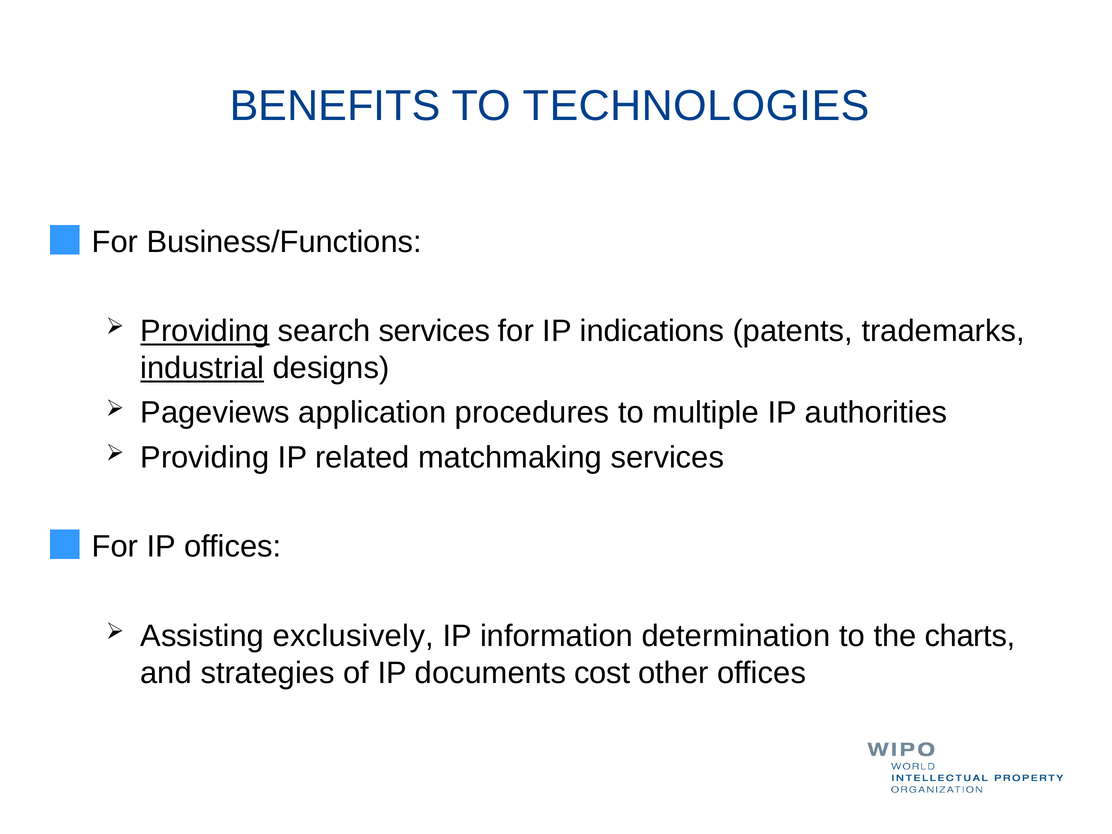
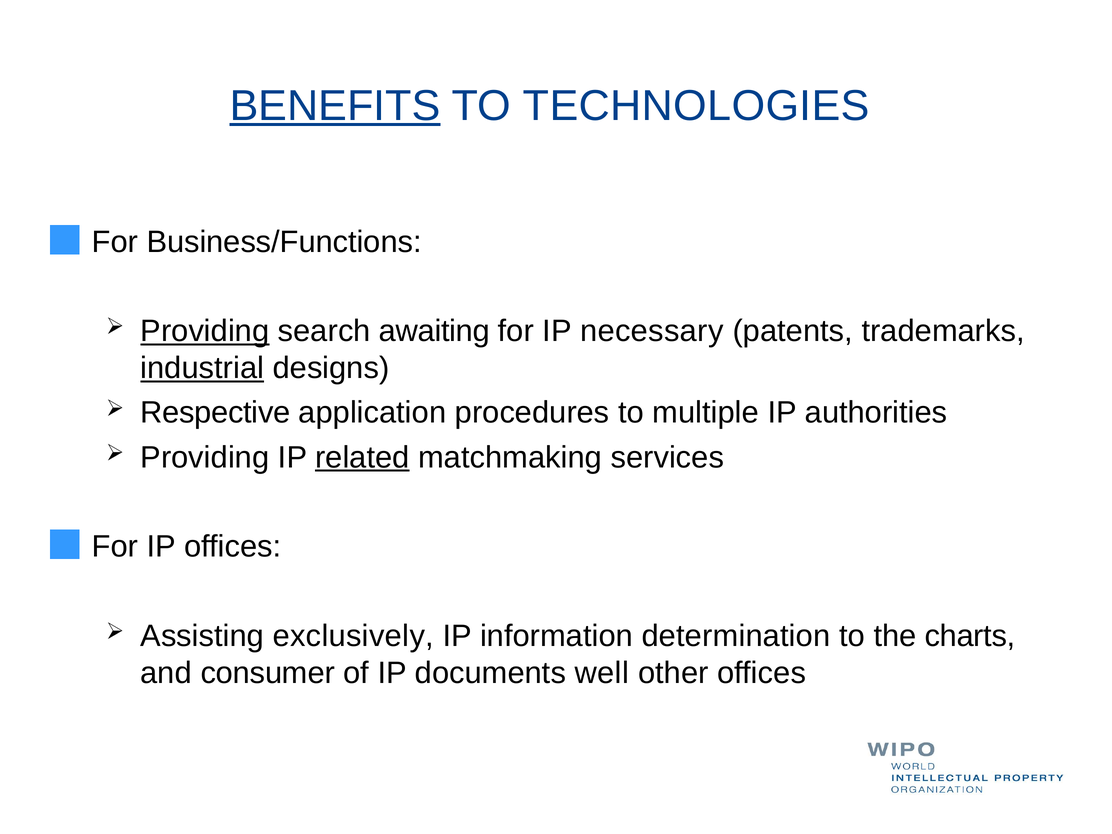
BENEFITS underline: none -> present
search services: services -> awaiting
indications: indications -> necessary
Pageviews: Pageviews -> Respective
related underline: none -> present
strategies: strategies -> consumer
cost: cost -> well
